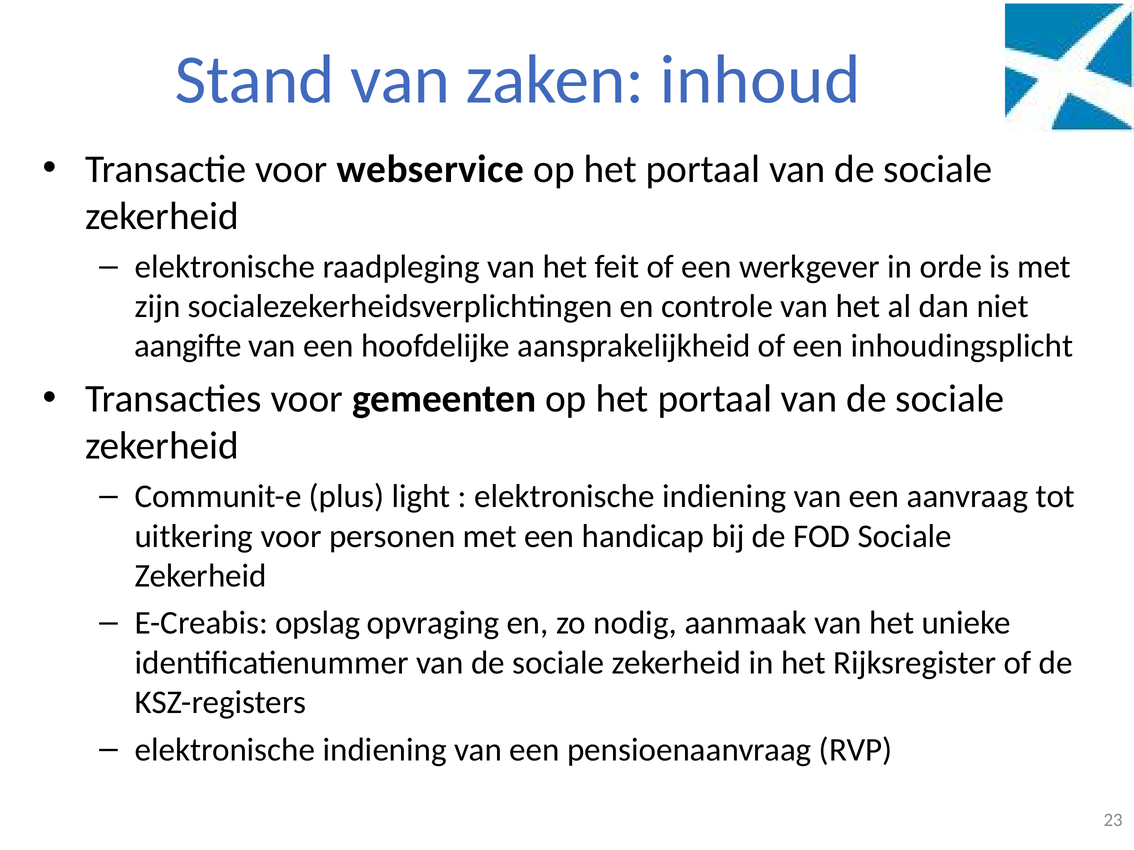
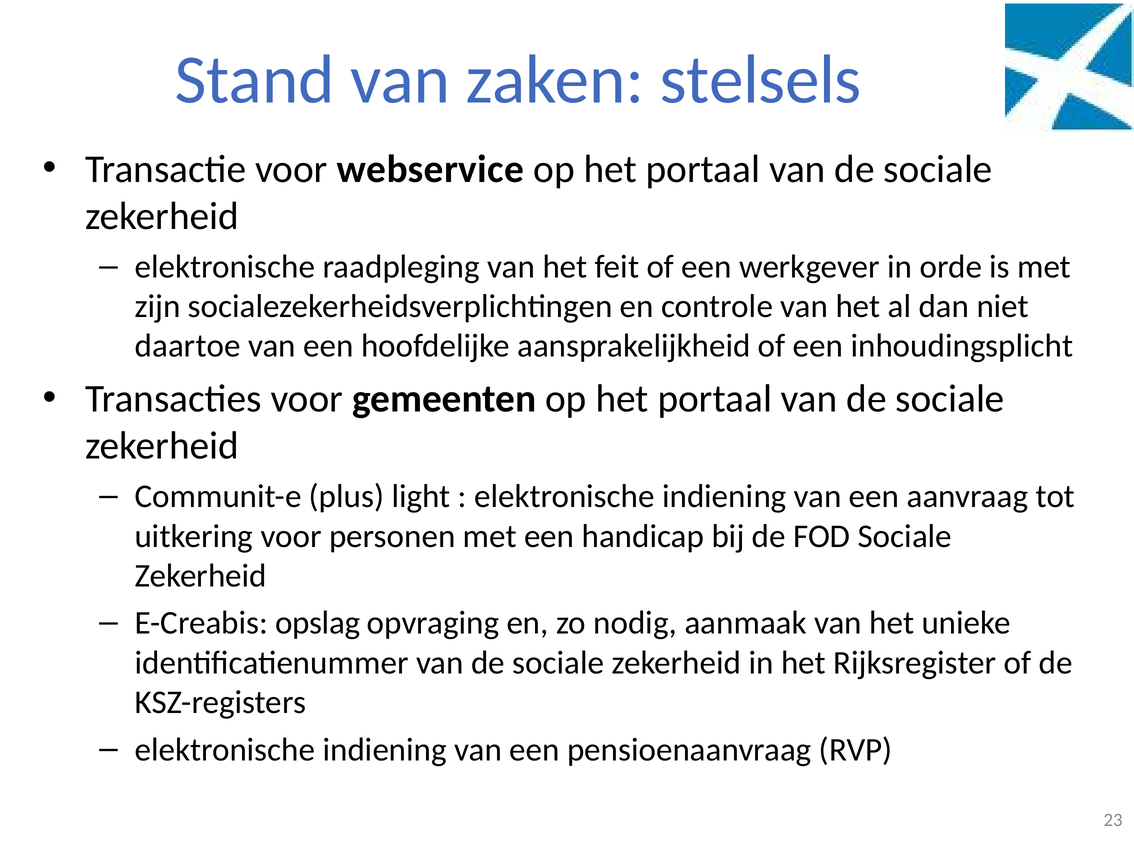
inhoud: inhoud -> stelsels
aangifte: aangifte -> daartoe
